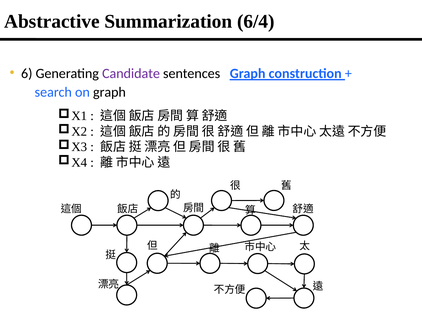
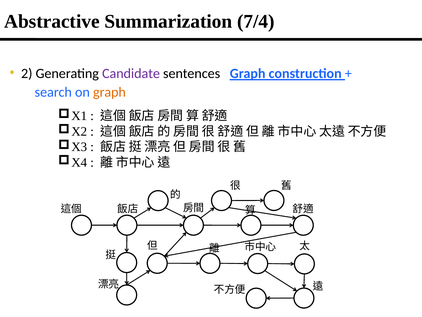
6/4: 6/4 -> 7/4
6: 6 -> 2
graph at (109, 92) colour: black -> orange
